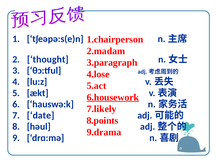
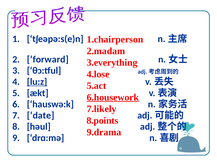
thought: thought -> forward
3.paragraph: 3.paragraph -> 3.everything
lu:z underline: none -> present
